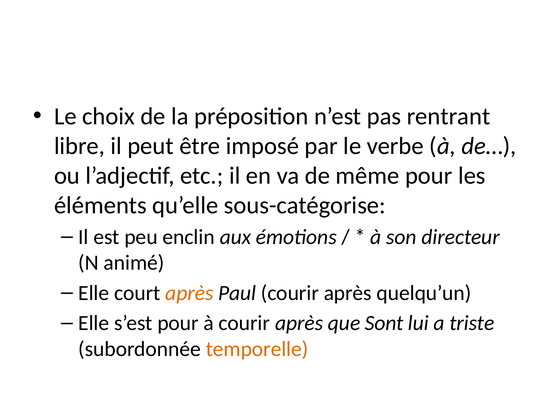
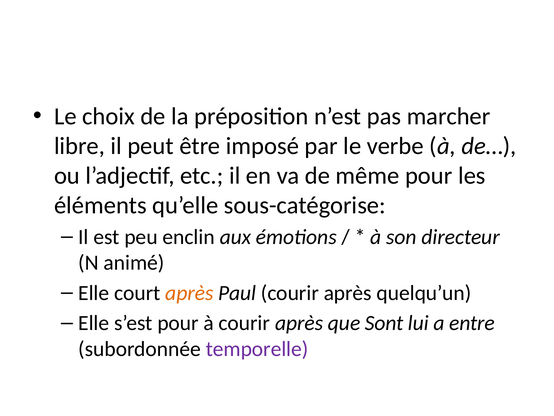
rentrant: rentrant -> marcher
triste: triste -> entre
temporelle colour: orange -> purple
